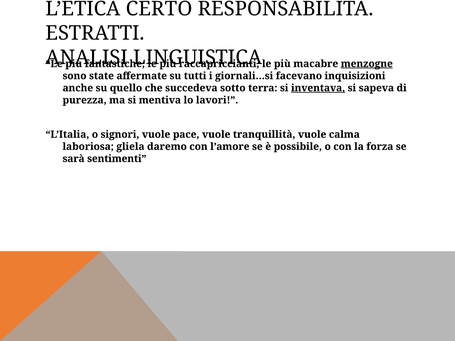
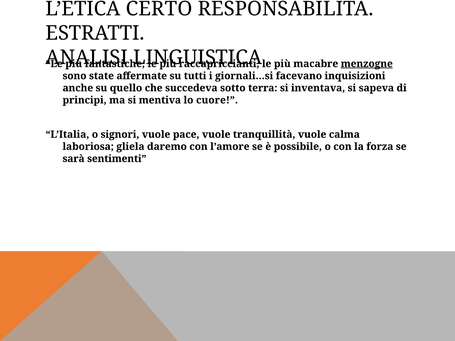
inventava underline: present -> none
purezza: purezza -> principi
lavori: lavori -> cuore
